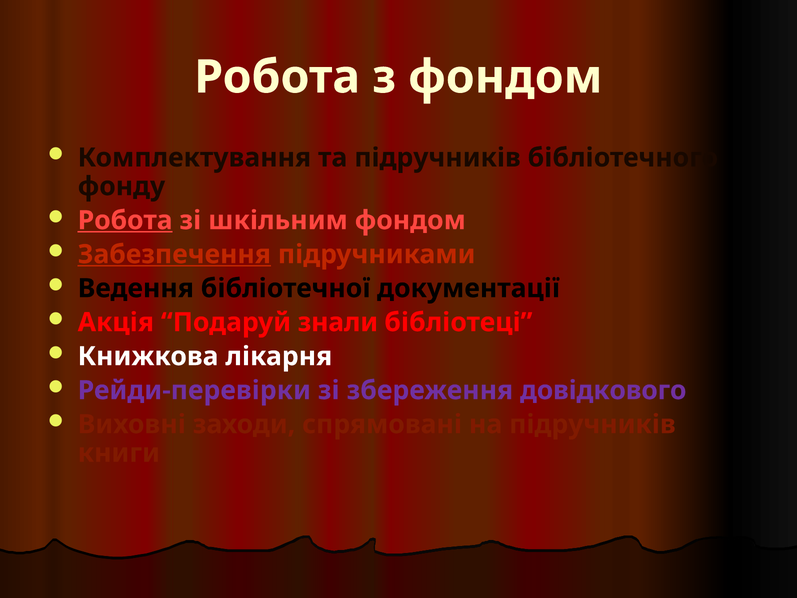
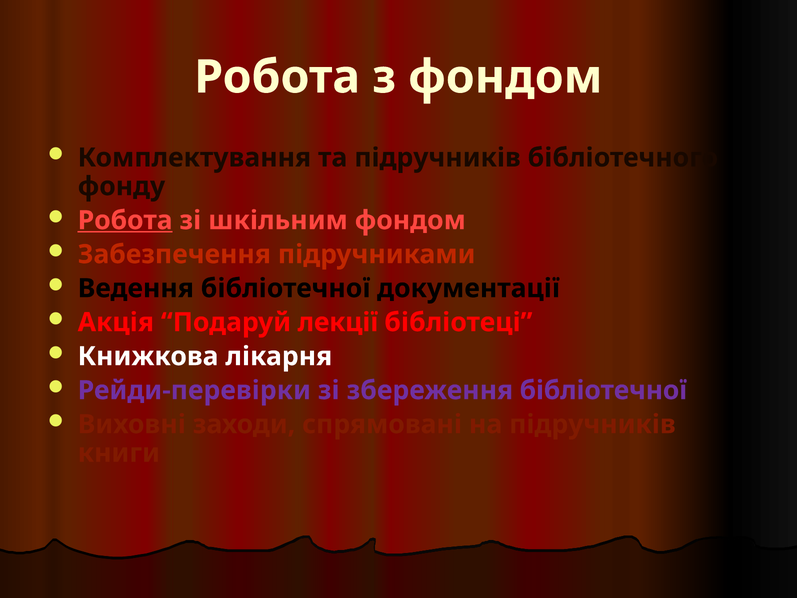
Забезпечення underline: present -> none
знали: знали -> лекції
збереження довідкового: довідкового -> бібліотечної
